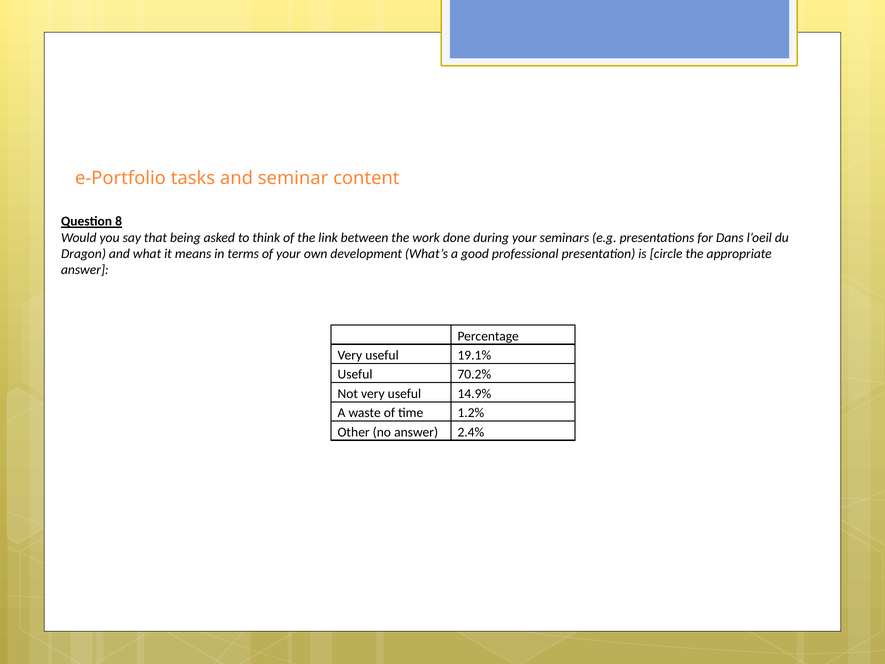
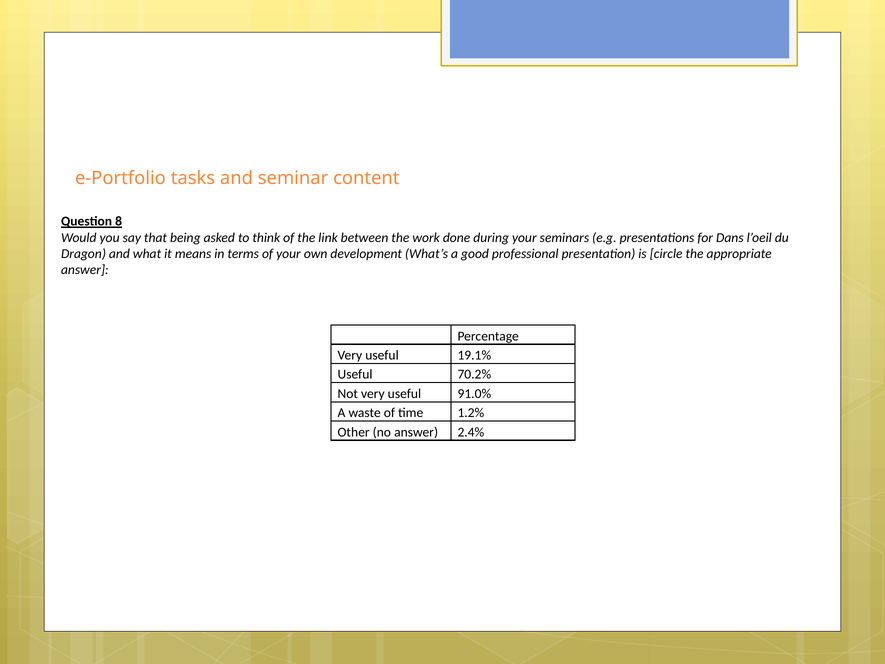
14.9%: 14.9% -> 91.0%
